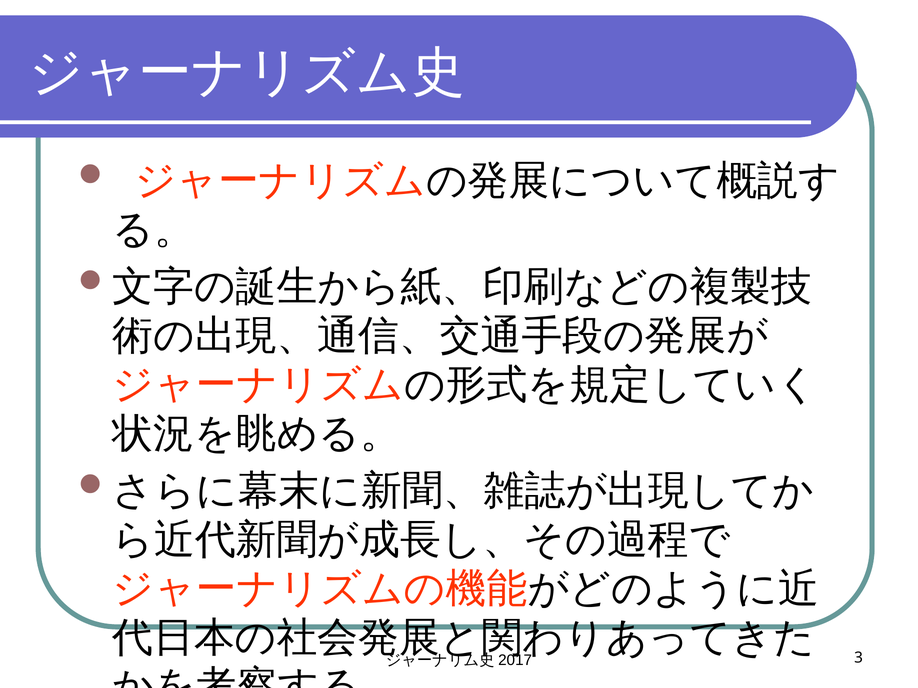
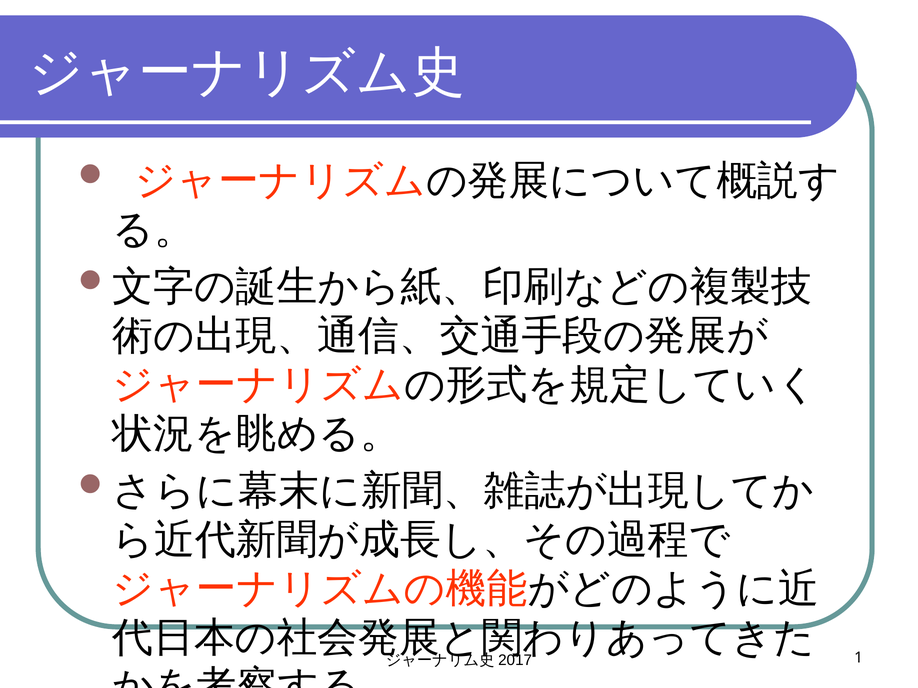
3: 3 -> 1
